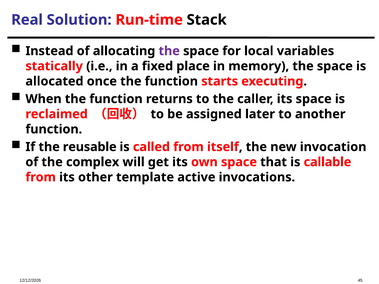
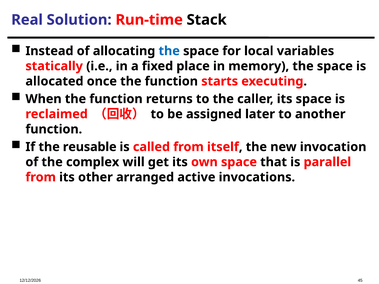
the at (169, 51) colour: purple -> blue
callable: callable -> parallel
template: template -> arranged
